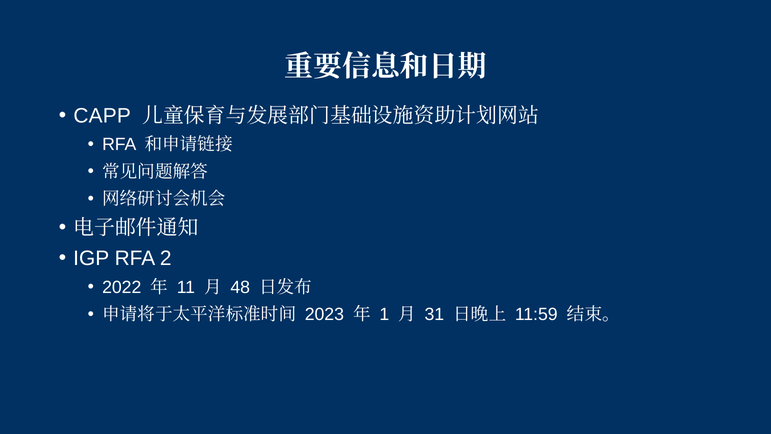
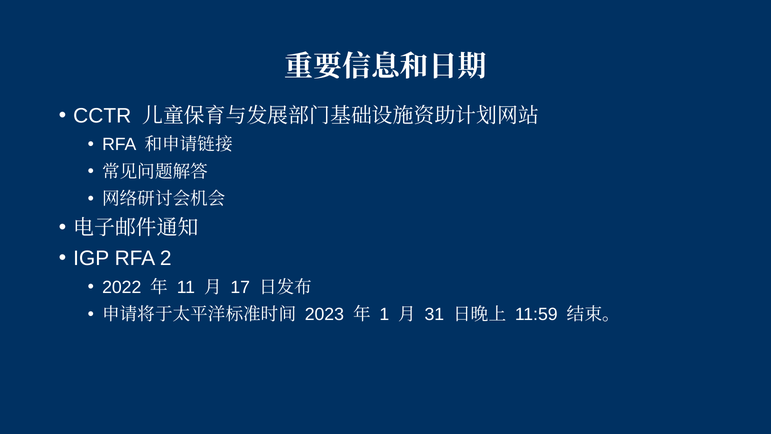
CAPP: CAPP -> CCTR
48: 48 -> 17
